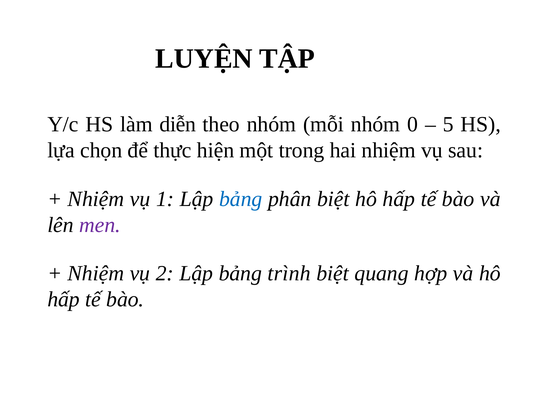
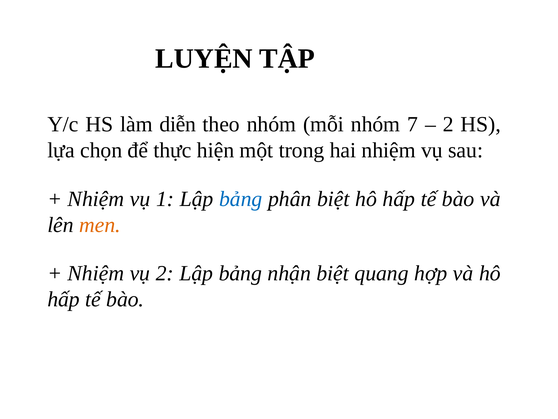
0: 0 -> 7
5 at (448, 124): 5 -> 2
men colour: purple -> orange
trình: trình -> nhận
